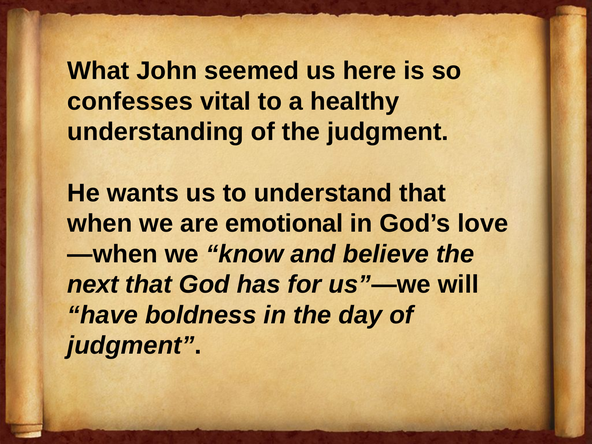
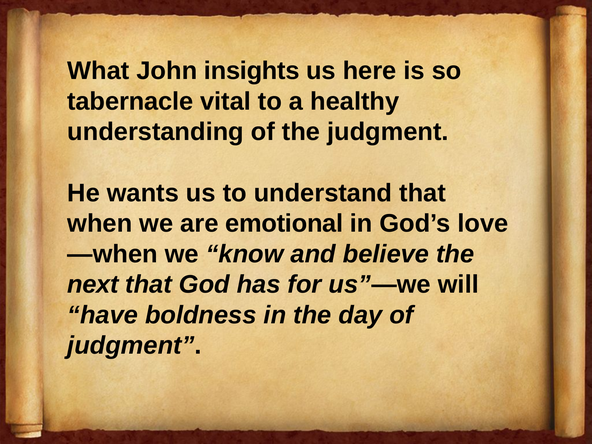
seemed: seemed -> insights
confesses: confesses -> tabernacle
